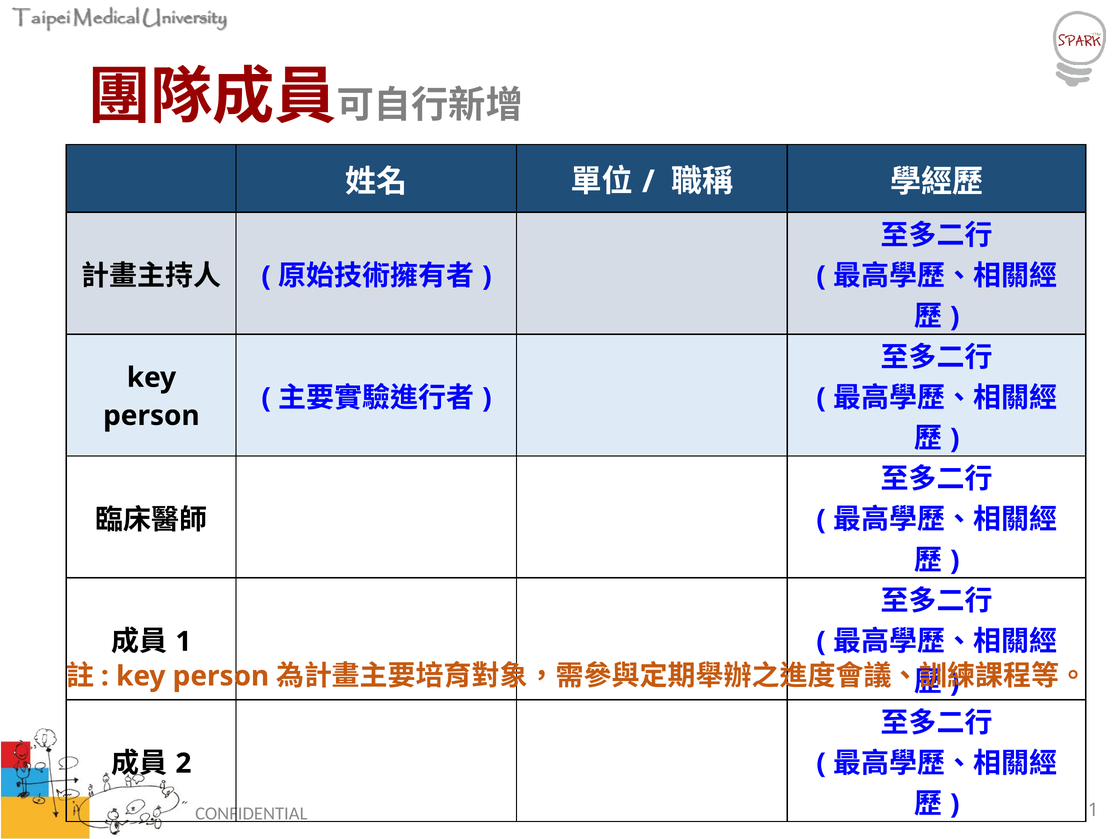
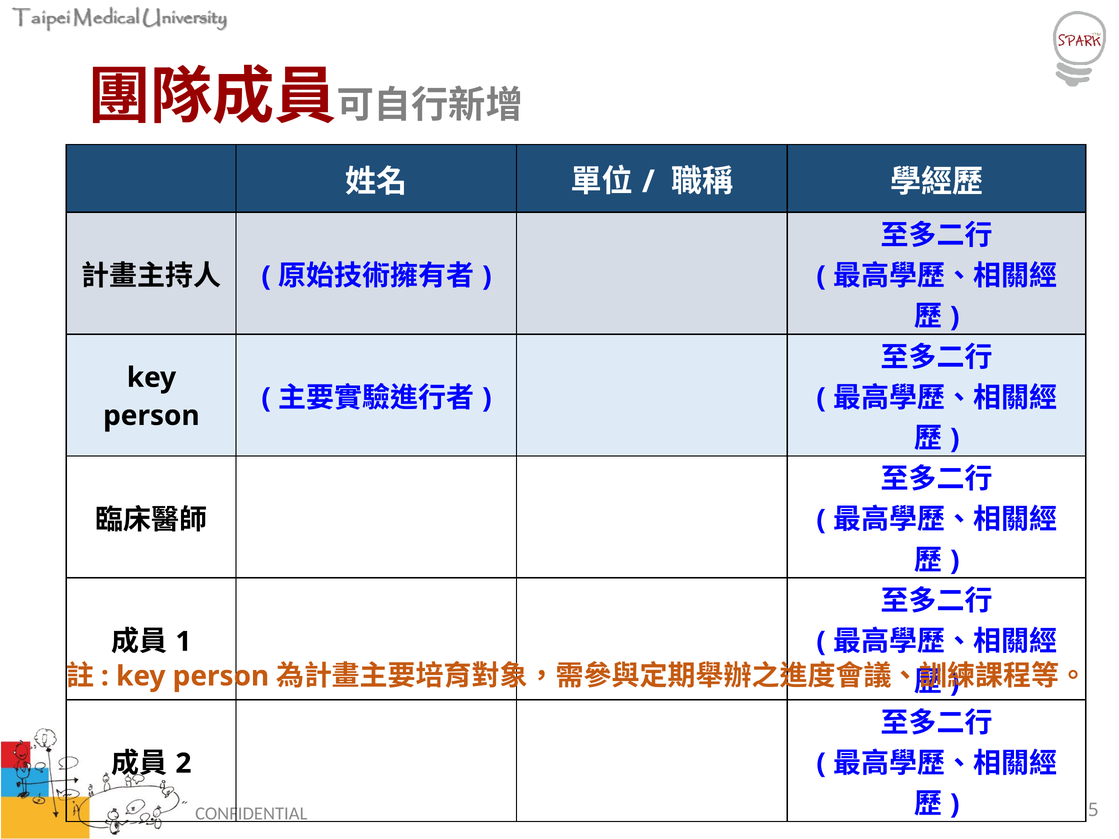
CONFIDENTIAL 1: 1 -> 5
